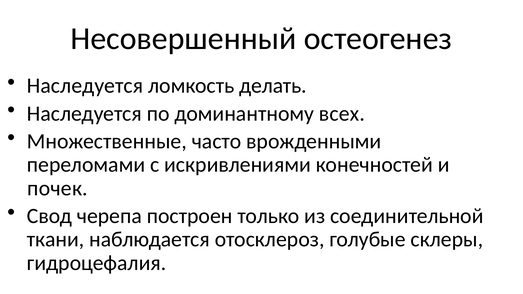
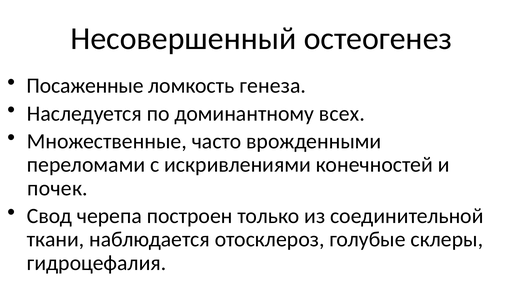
Наследуется at (85, 86): Наследуется -> Посаженные
делать: делать -> генеза
